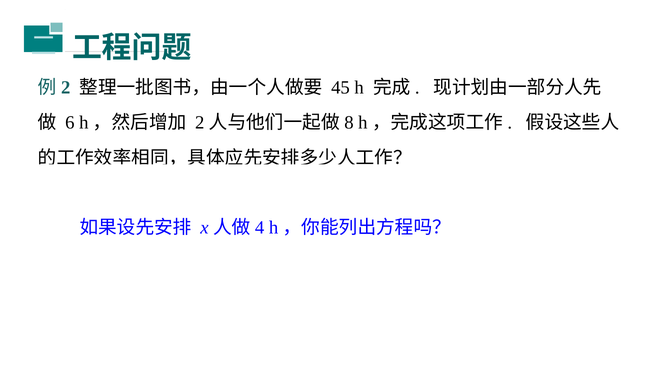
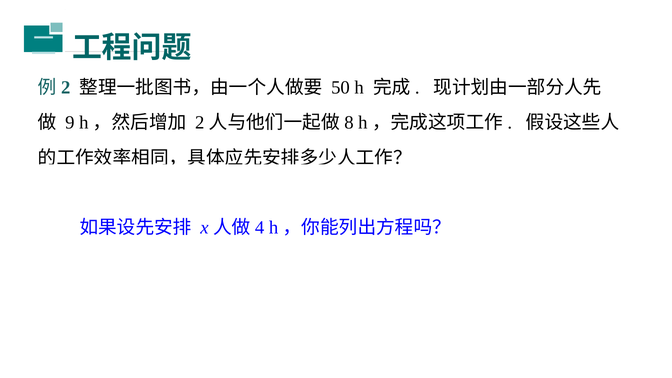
45: 45 -> 50
6: 6 -> 9
